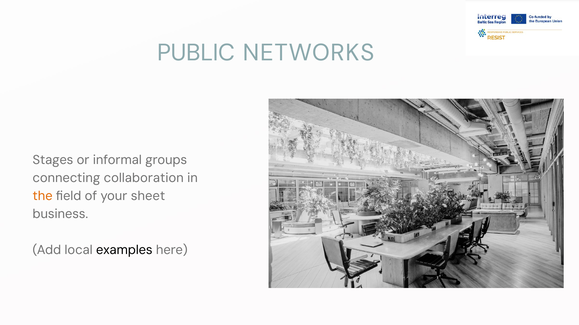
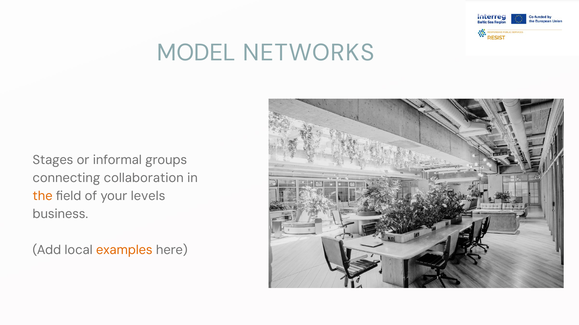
PUBLIC: PUBLIC -> MODEL
sheet: sheet -> levels
examples colour: black -> orange
